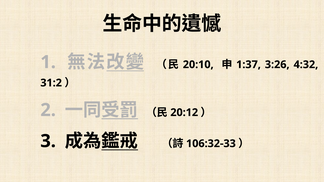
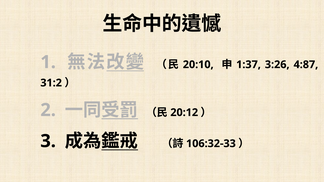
4:32: 4:32 -> 4:87
